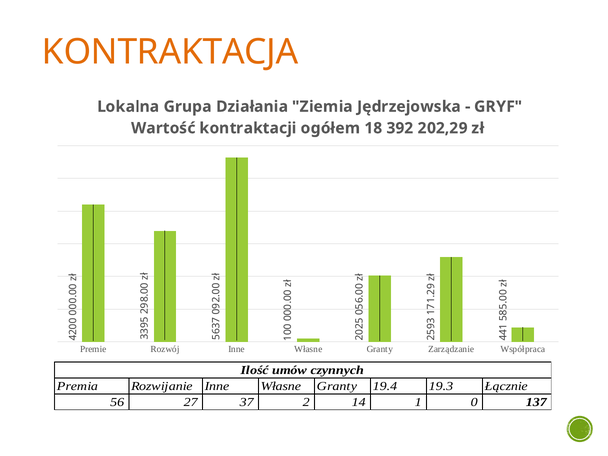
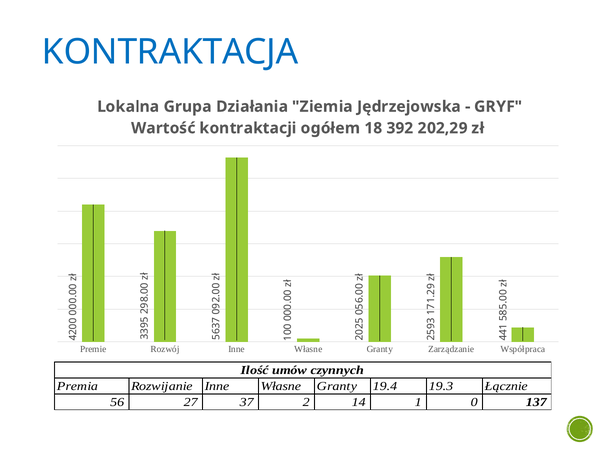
KONTRAKTACJA colour: orange -> blue
